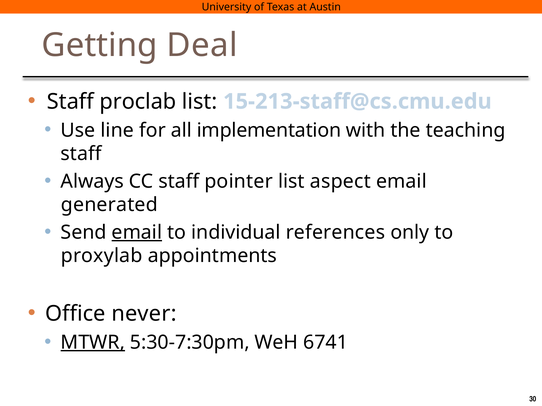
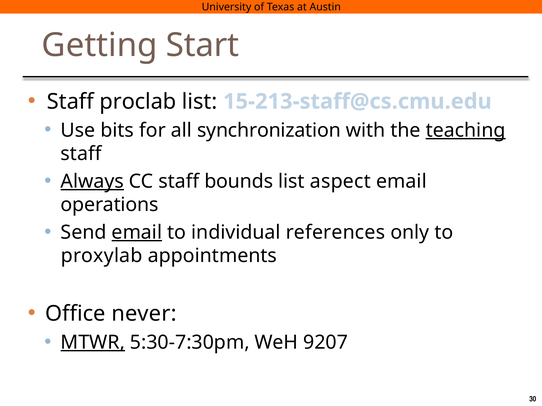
Deal: Deal -> Start
line: line -> bits
implementation: implementation -> synchronization
teaching underline: none -> present
Always underline: none -> present
pointer: pointer -> bounds
generated: generated -> operations
6741: 6741 -> 9207
